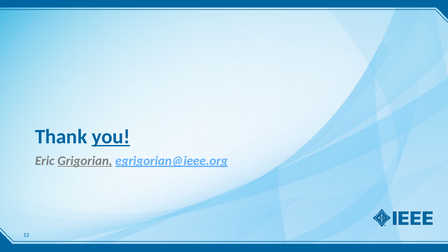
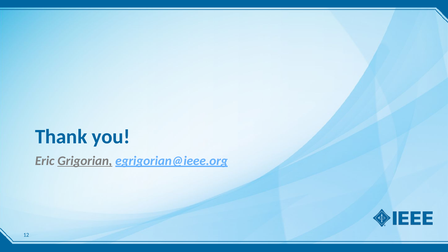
you underline: present -> none
